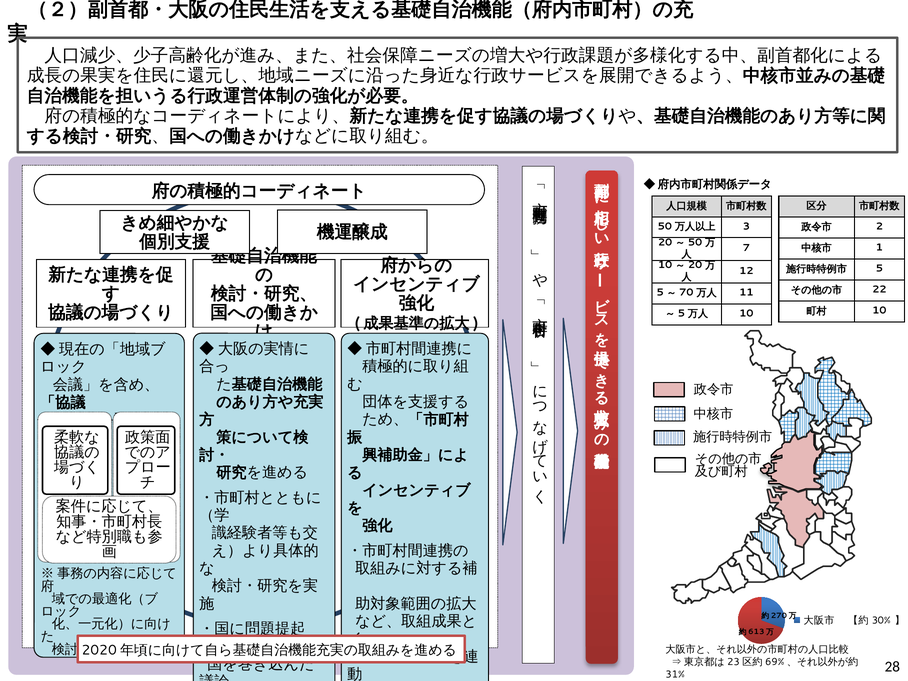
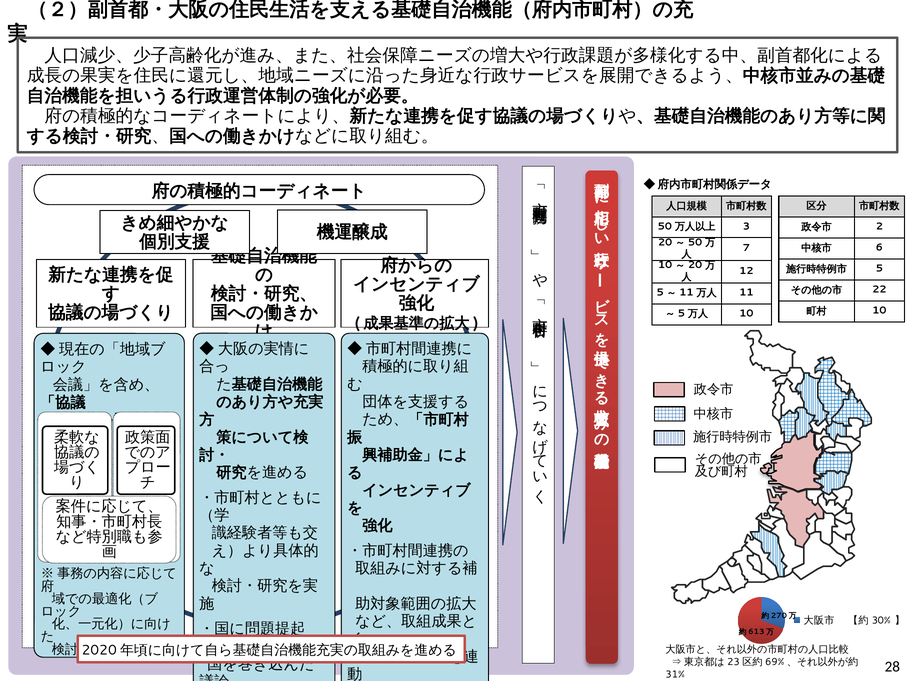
1: 1 -> 6
70 at (686, 293): 70 -> 11
